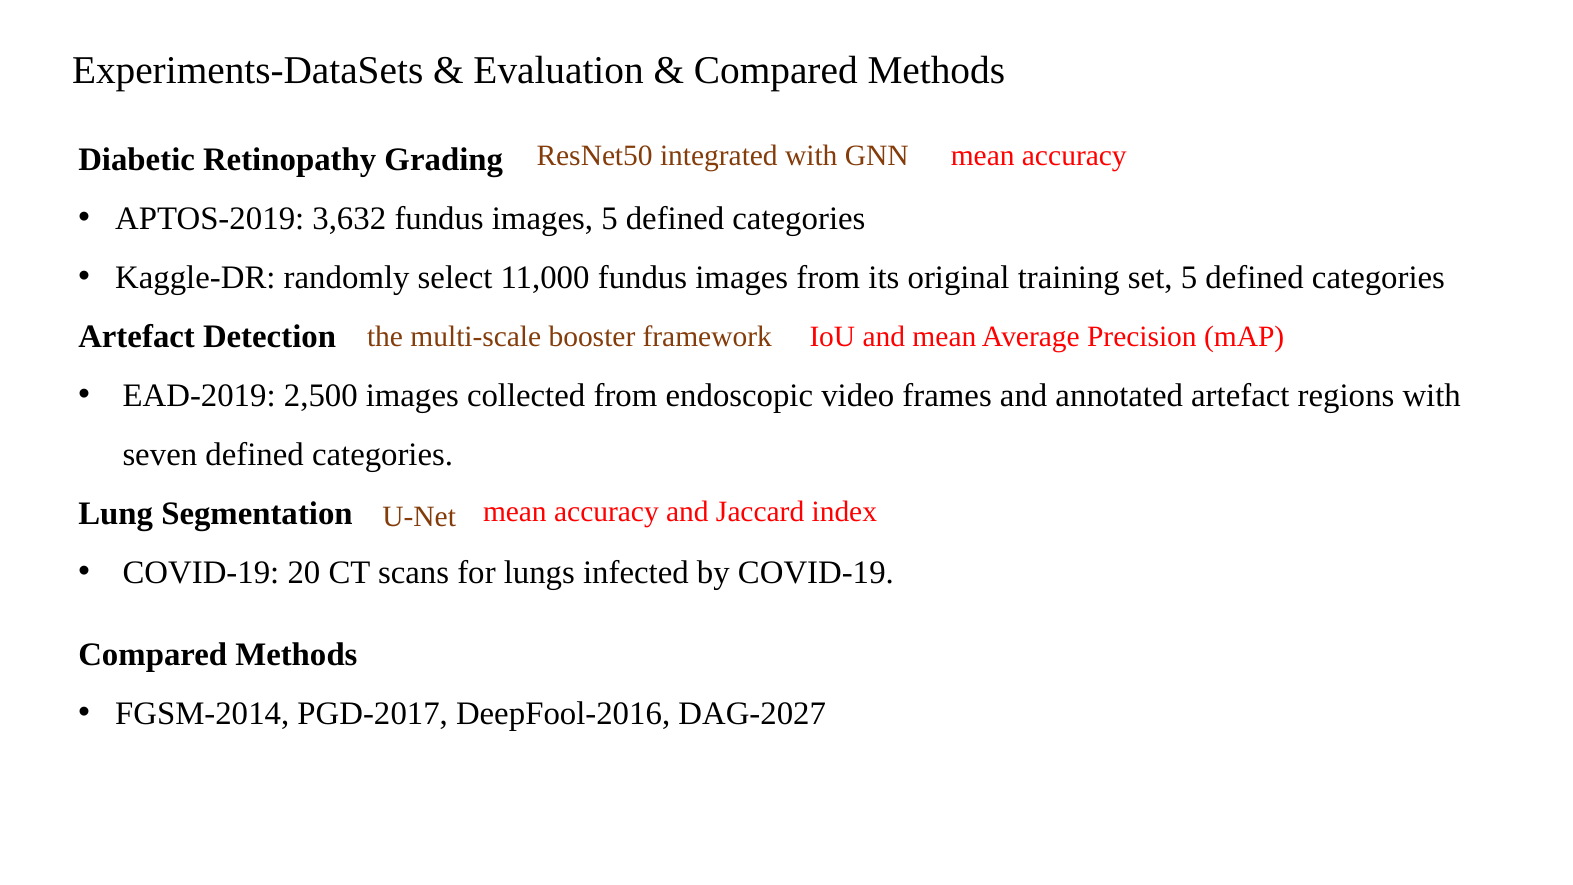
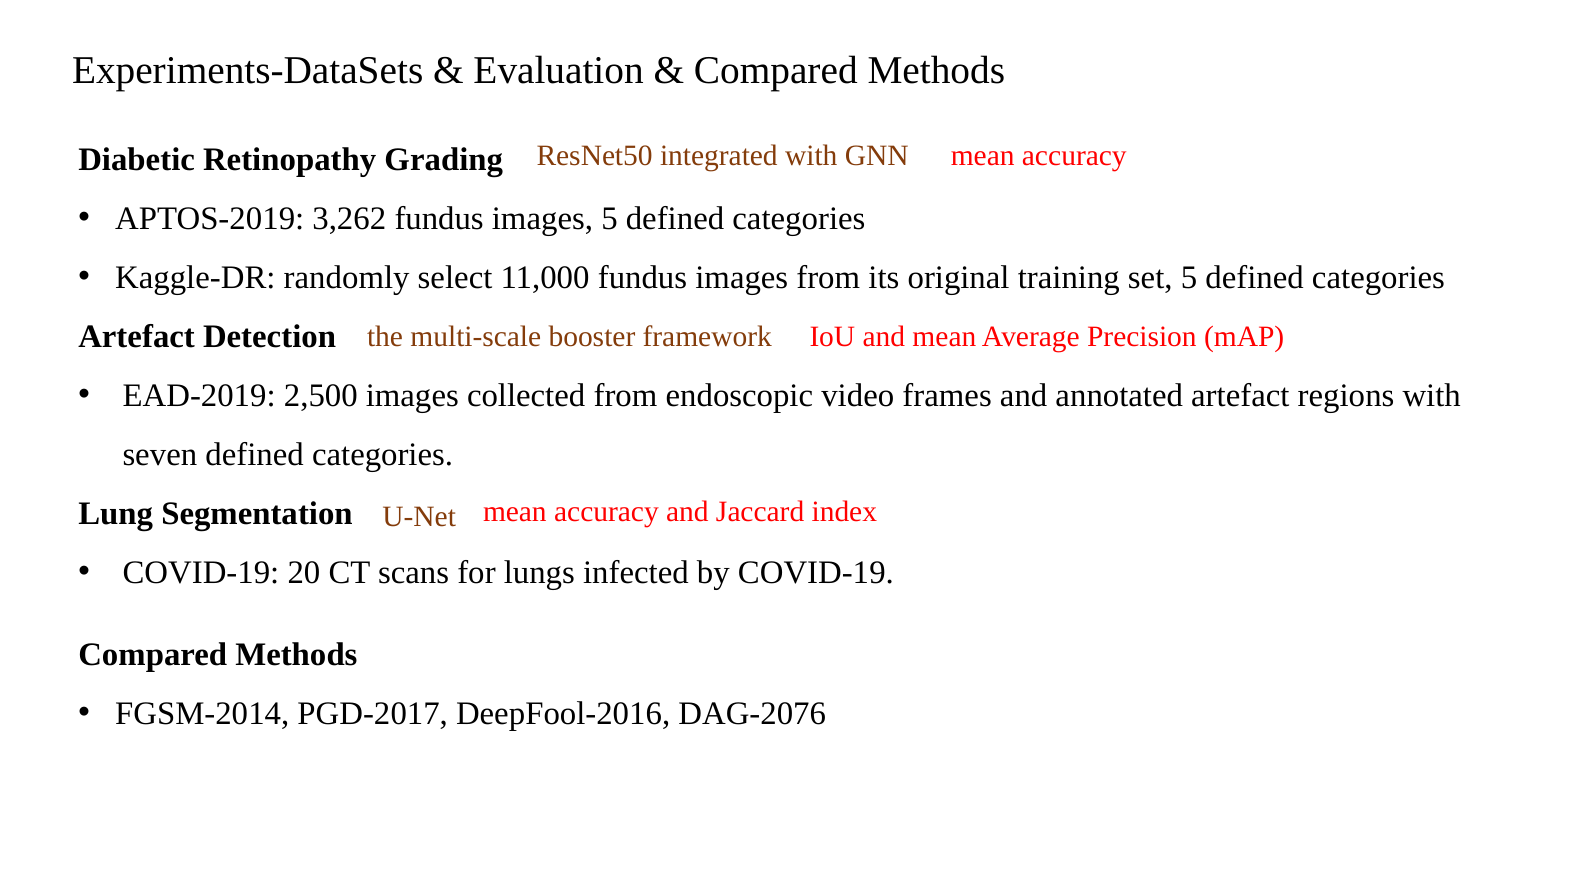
3,632: 3,632 -> 3,262
DAG-2027: DAG-2027 -> DAG-2076
